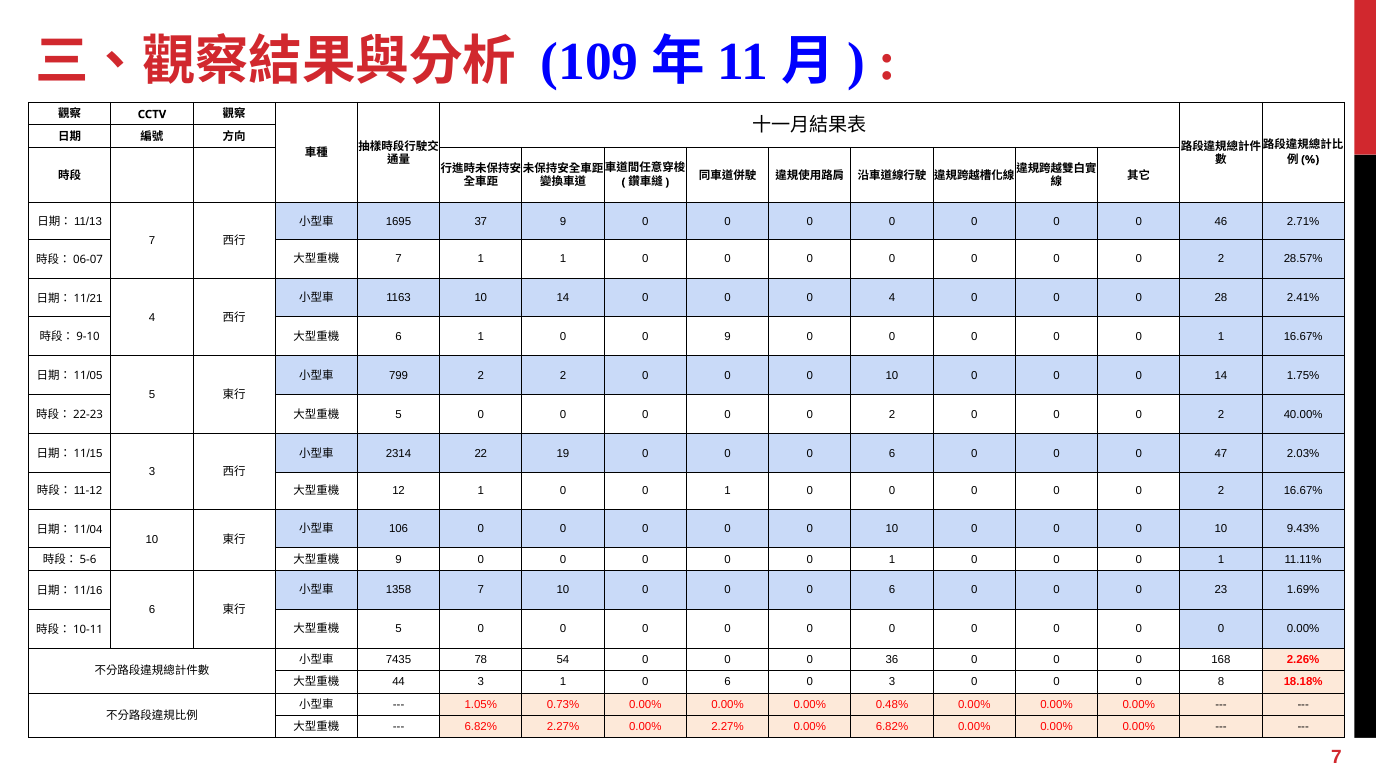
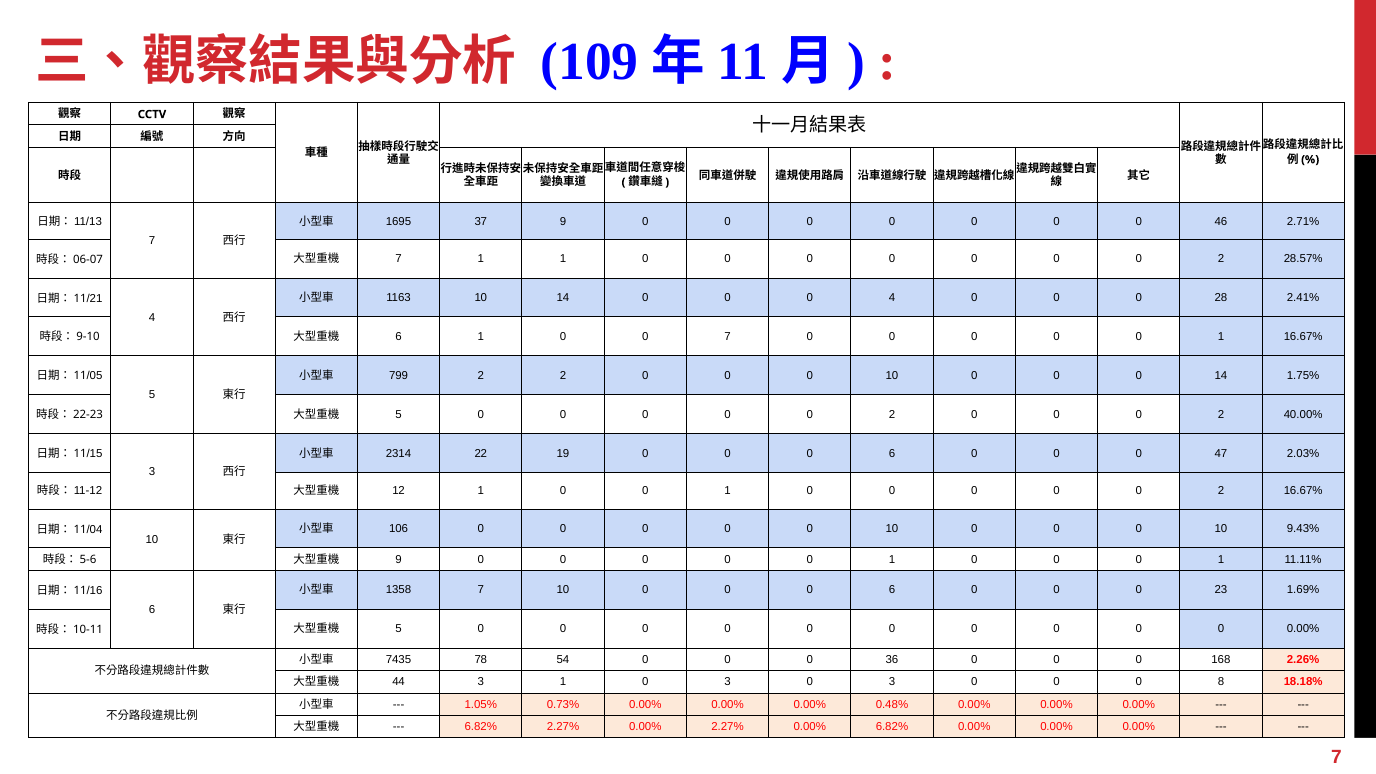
0 9: 9 -> 7
1 0 6: 6 -> 3
